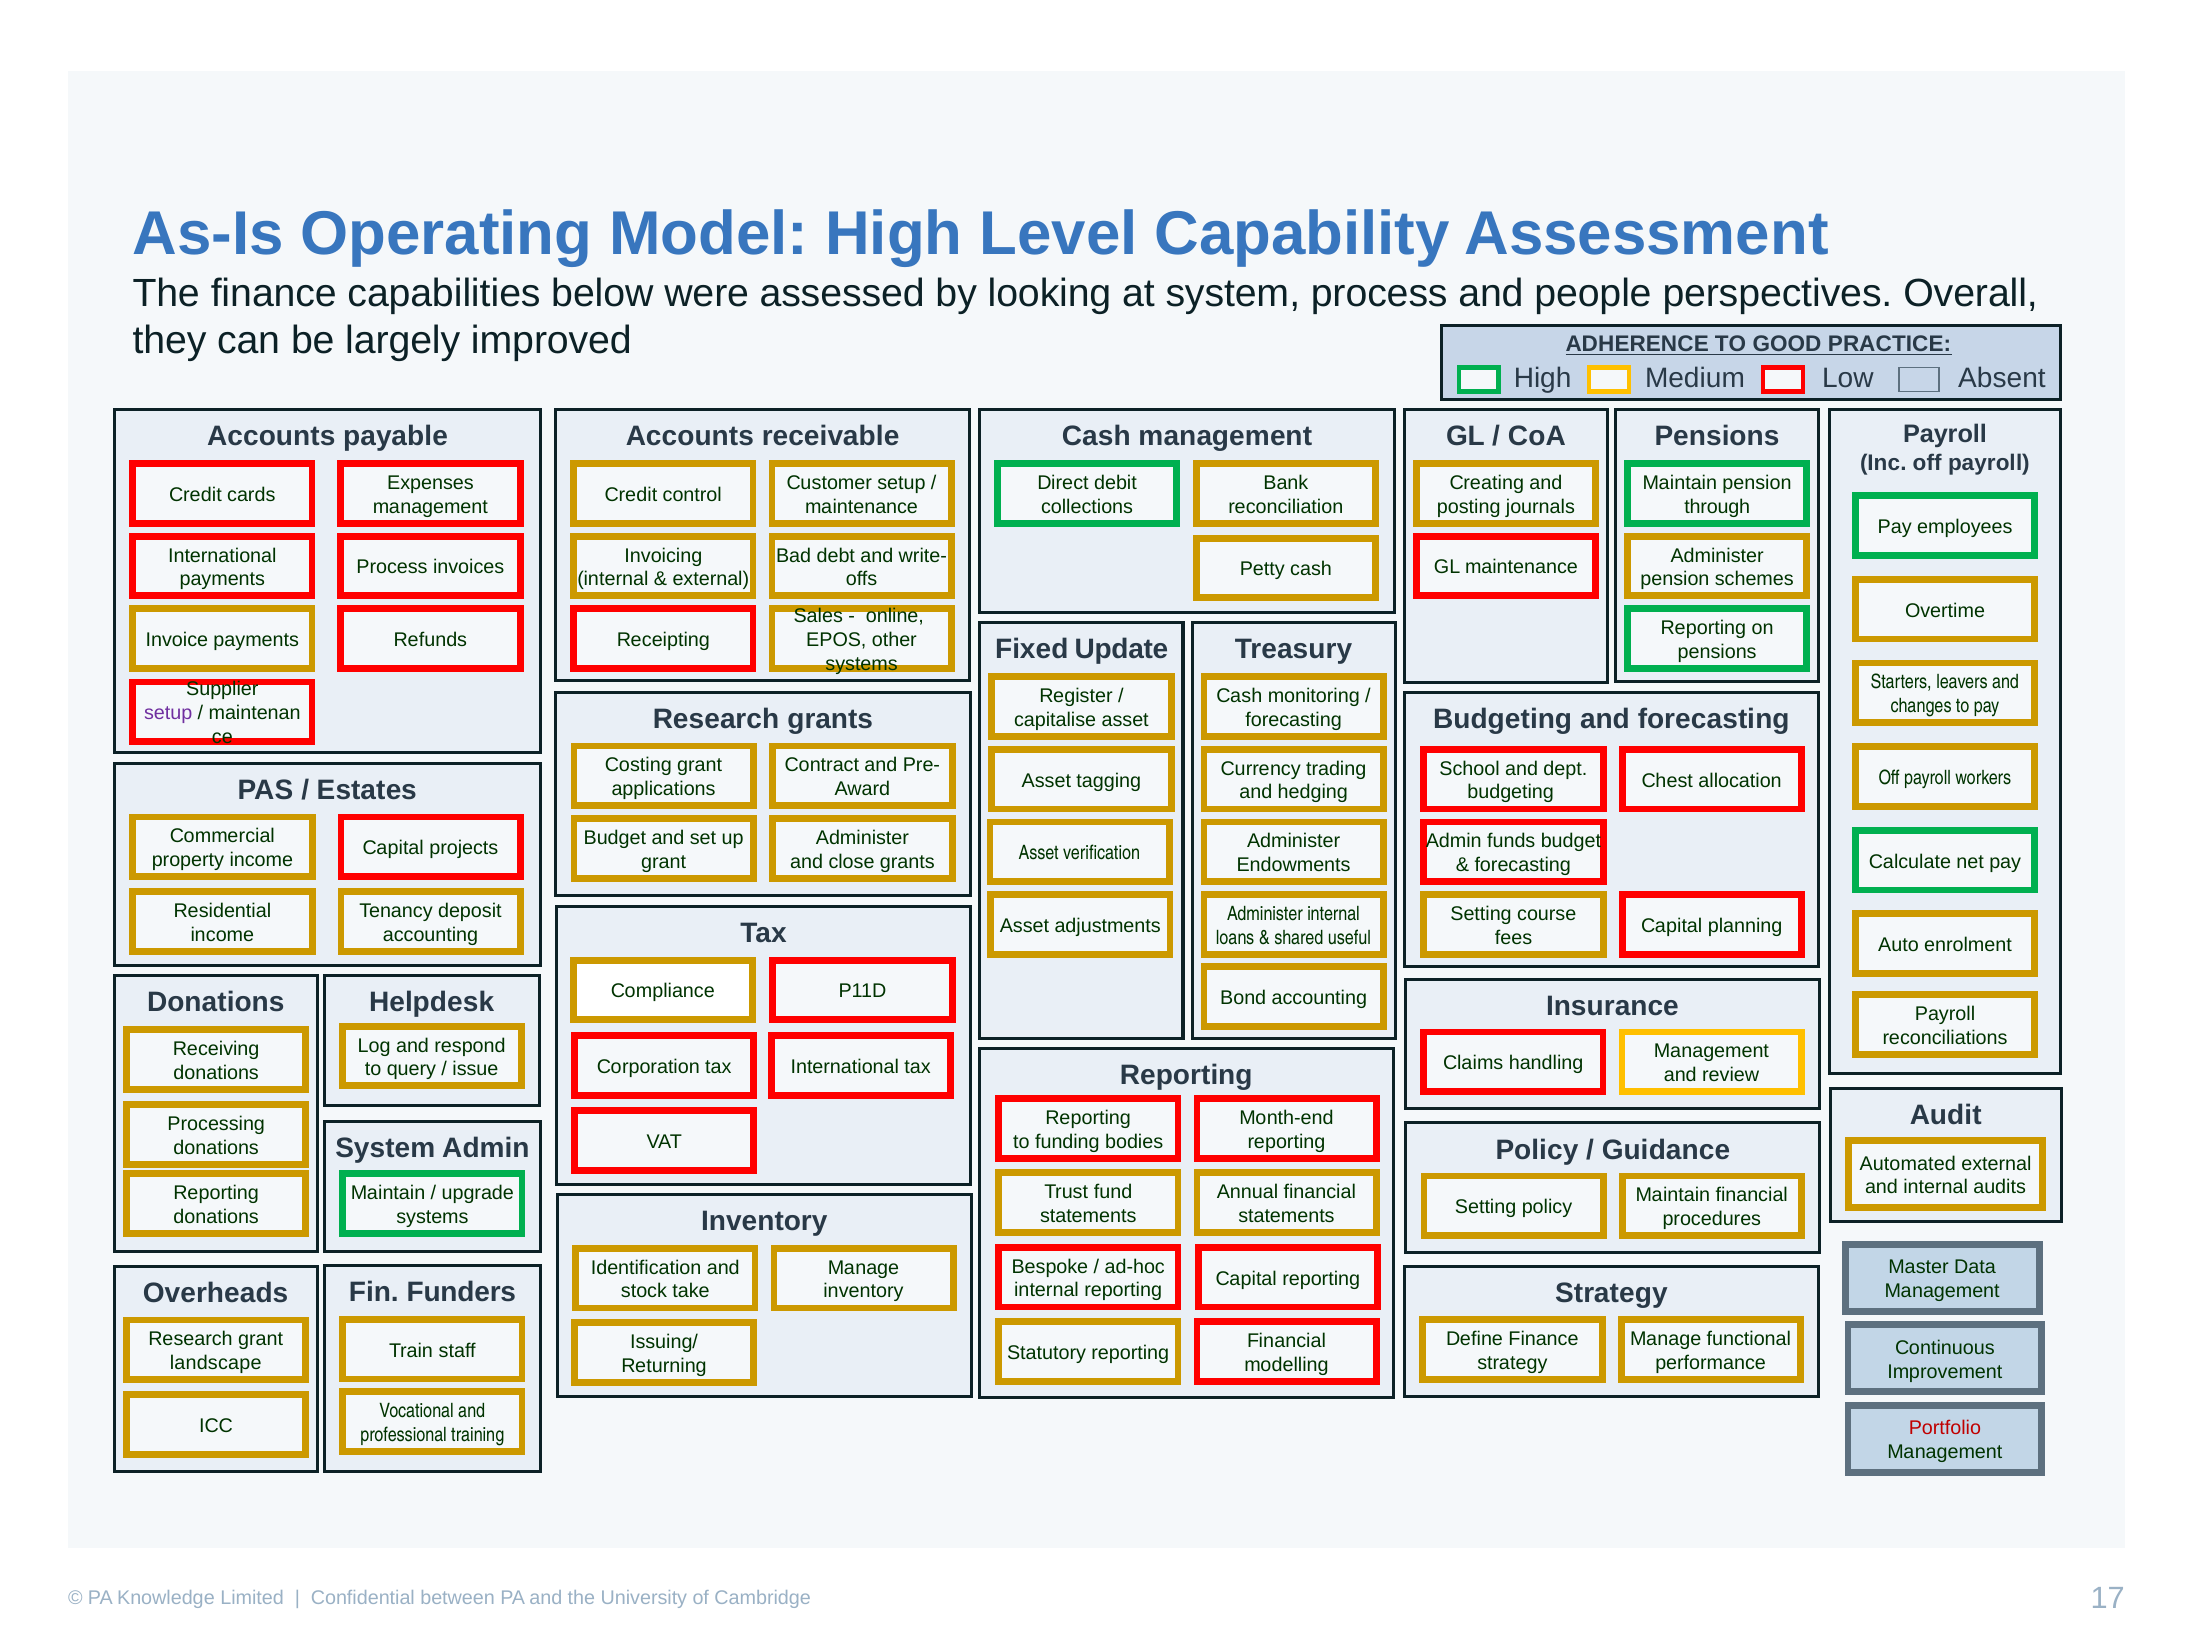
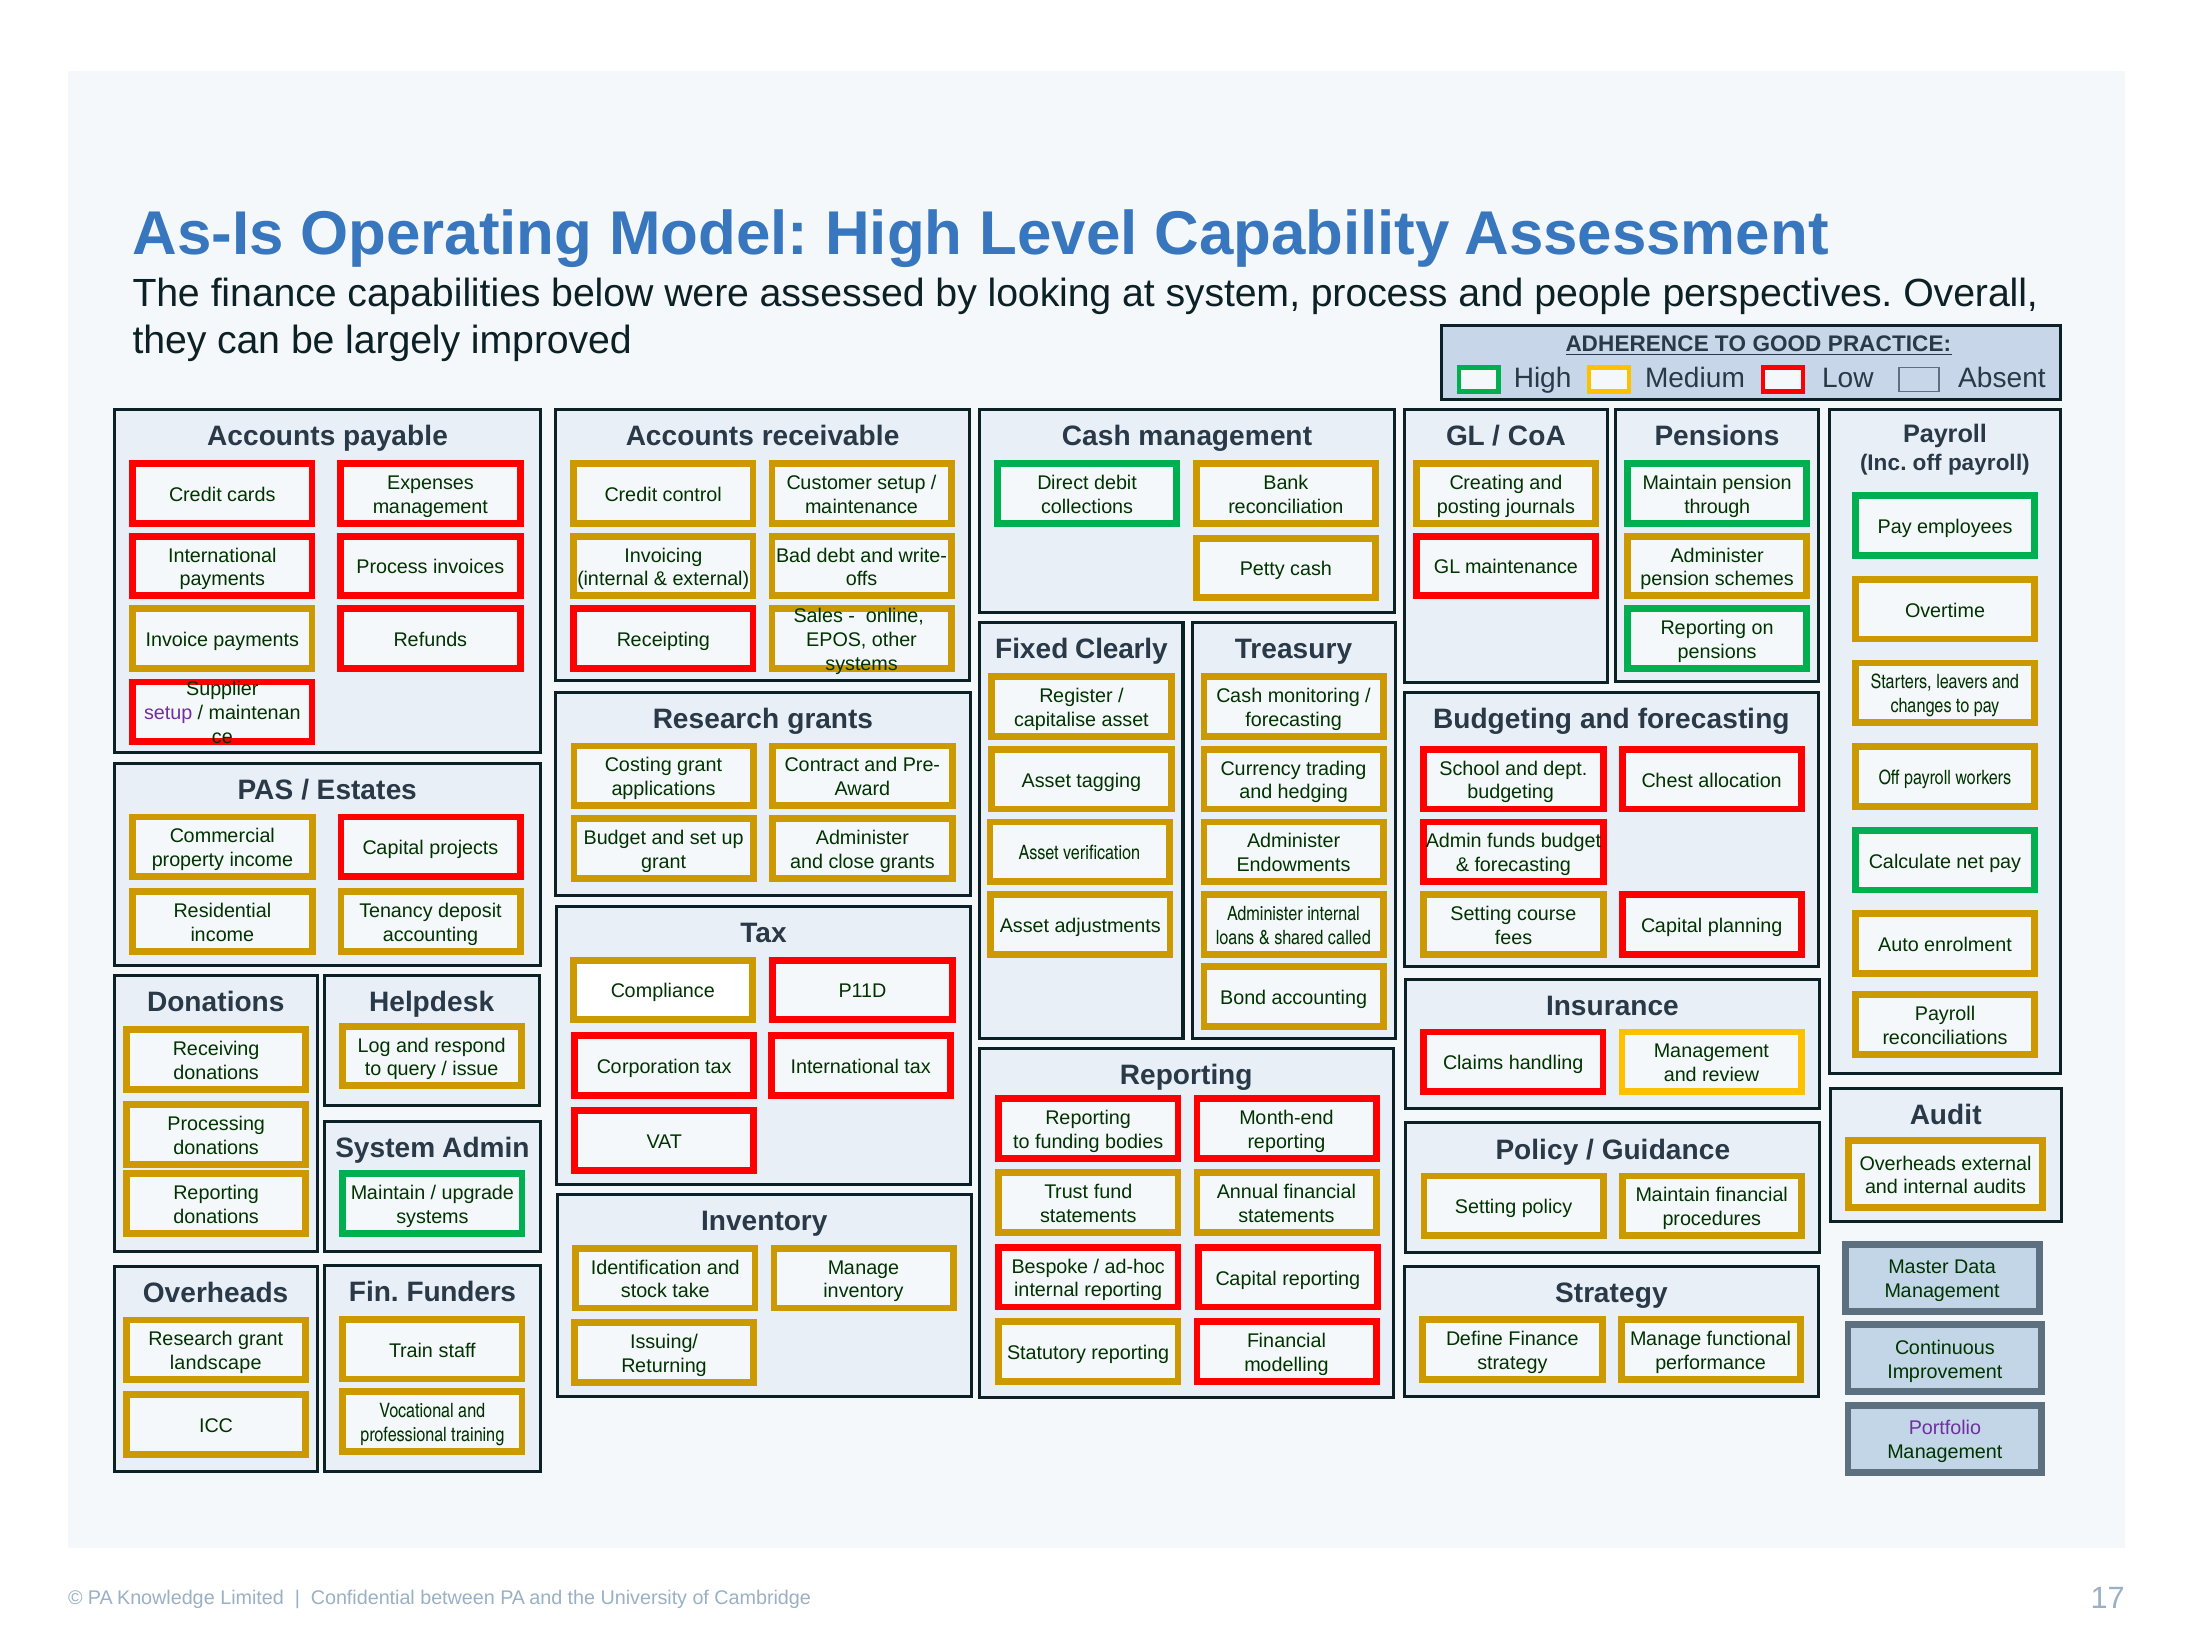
Update: Update -> Clearly
useful: useful -> called
Automated at (1908, 1163): Automated -> Overheads
Portfolio colour: red -> purple
